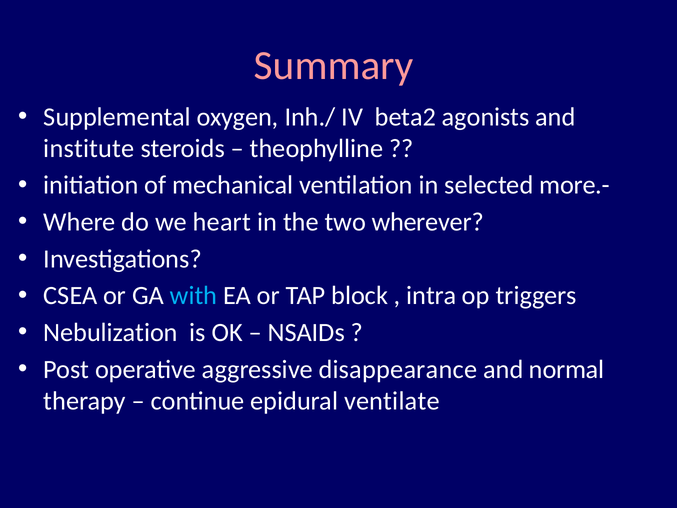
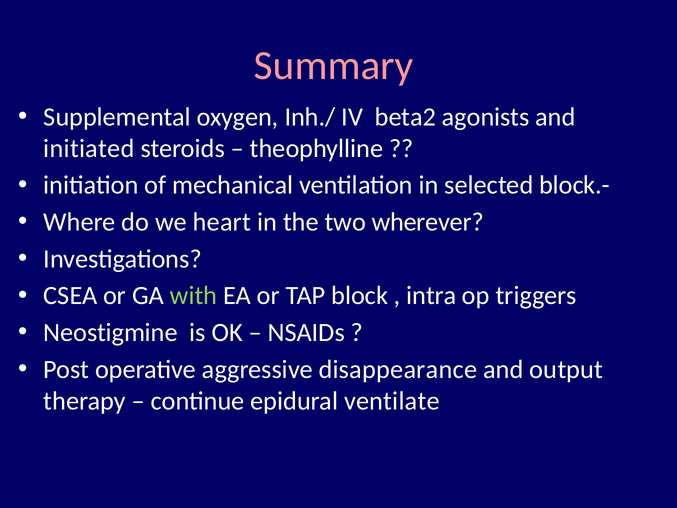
institute: institute -> initiated
more.-: more.- -> block.-
with colour: light blue -> light green
Nebulization: Nebulization -> Neostigmine
normal: normal -> output
